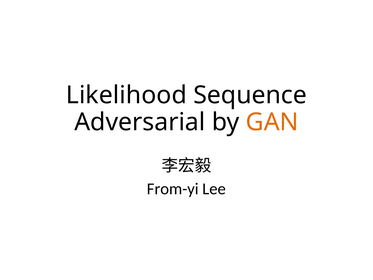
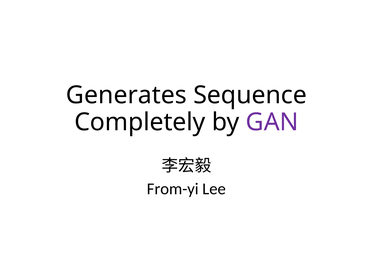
Likelihood: Likelihood -> Generates
Adversarial: Adversarial -> Completely
GAN colour: orange -> purple
